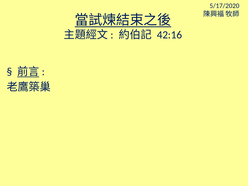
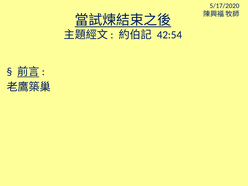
42:16: 42:16 -> 42:54
